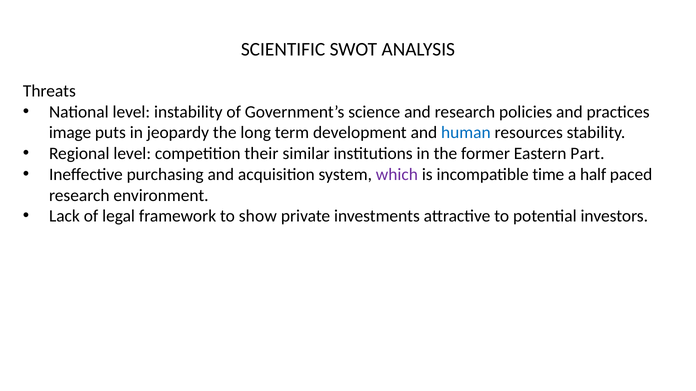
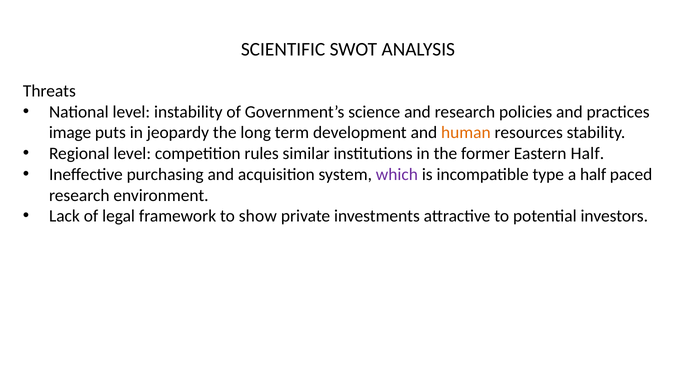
human colour: blue -> orange
their: their -> rules
Eastern Part: Part -> Half
time: time -> type
